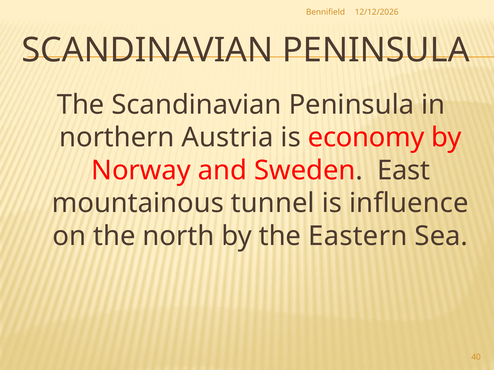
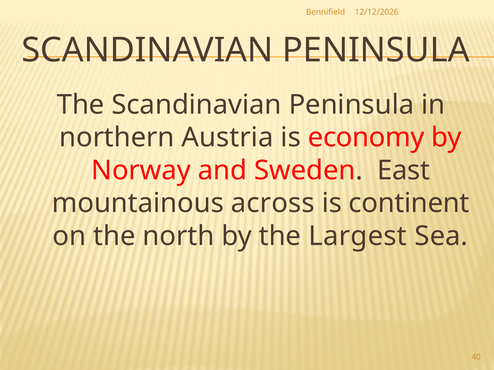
tunnel: tunnel -> across
influence: influence -> continent
Eastern: Eastern -> Largest
